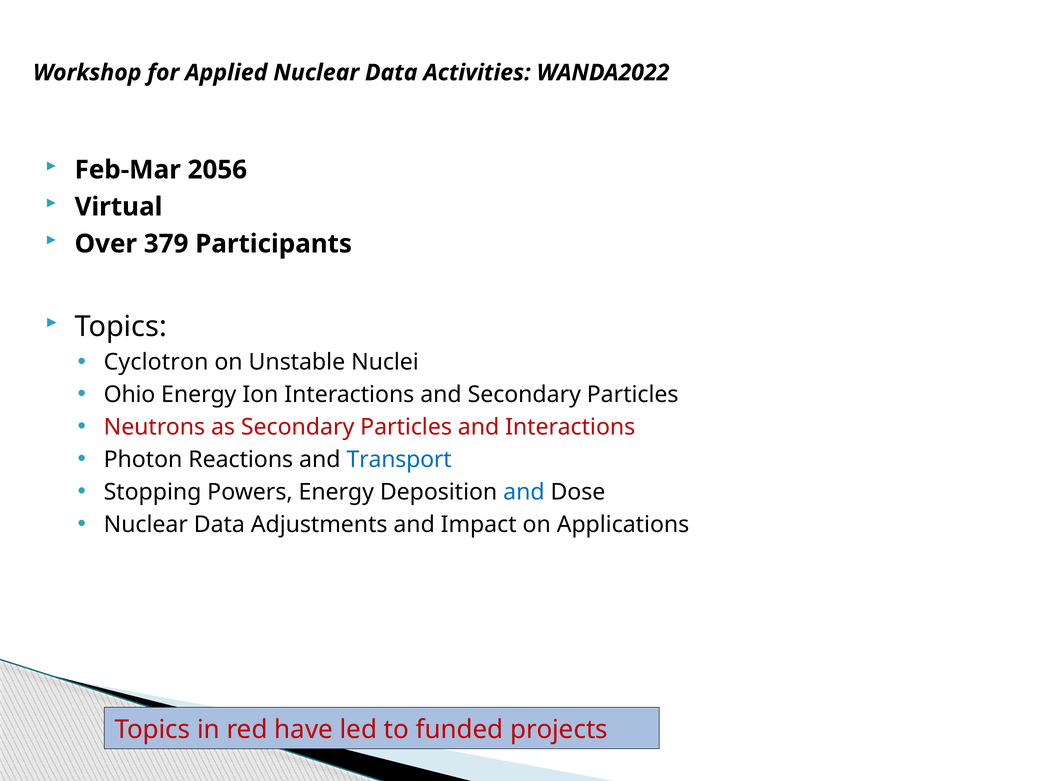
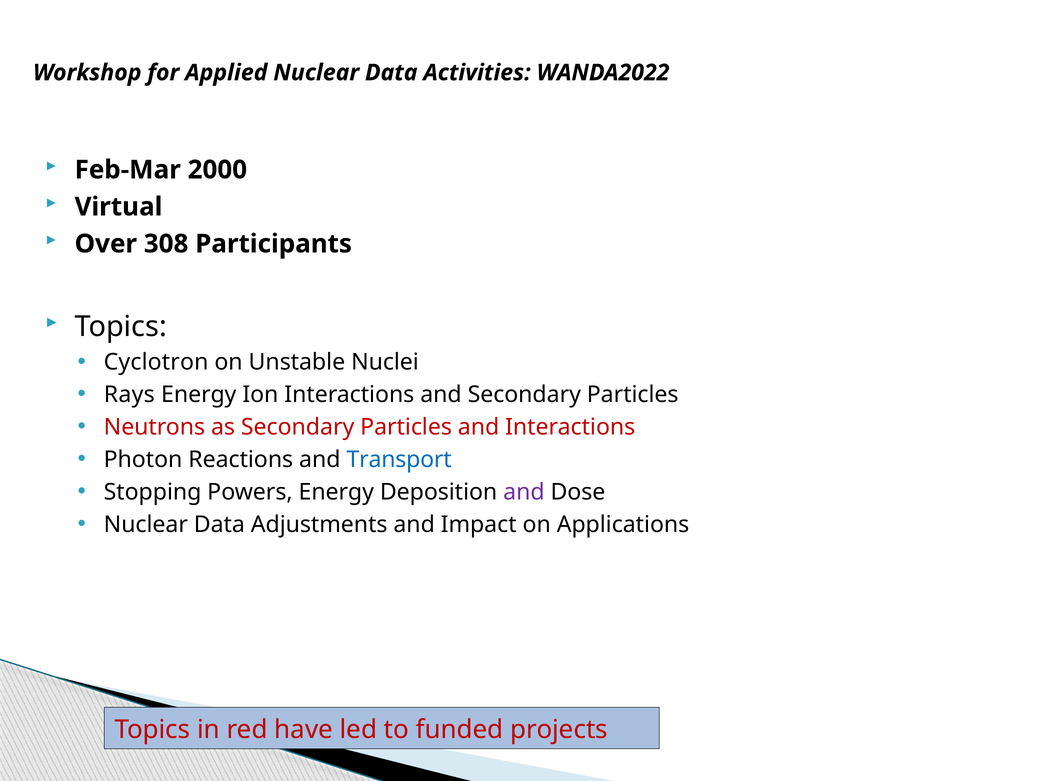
2056: 2056 -> 2000
379: 379 -> 308
Ohio: Ohio -> Rays
and at (524, 492) colour: blue -> purple
